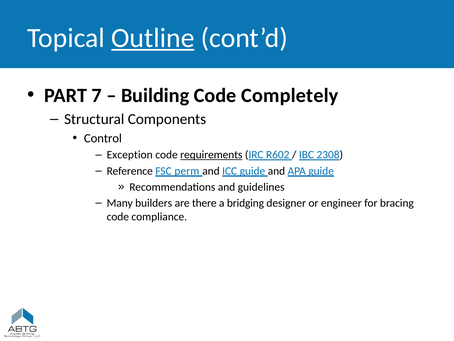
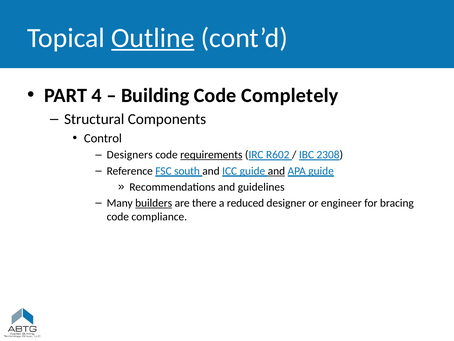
7: 7 -> 4
Exception: Exception -> Designers
perm: perm -> south
and at (276, 171) underline: none -> present
builders underline: none -> present
bridging: bridging -> reduced
